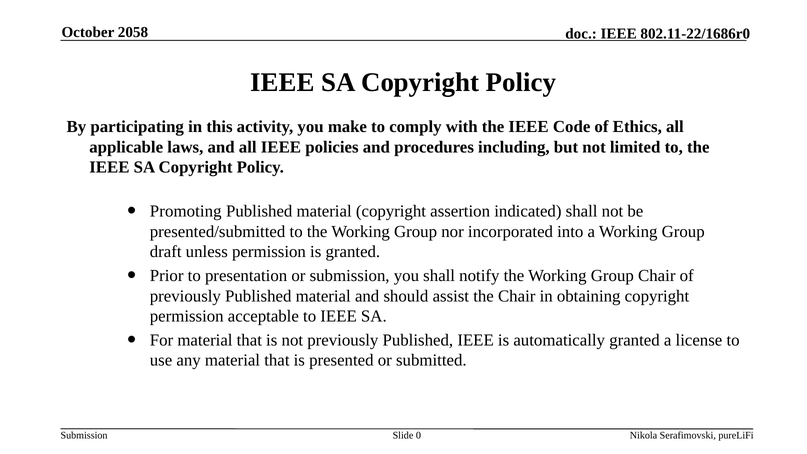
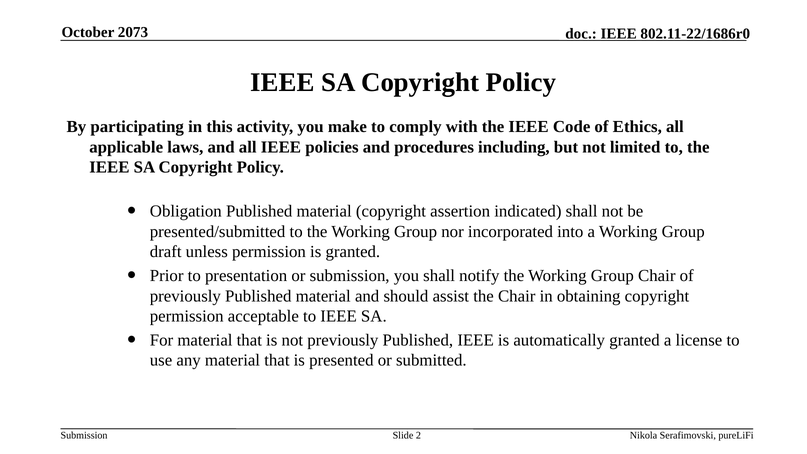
2058: 2058 -> 2073
Promoting: Promoting -> Obligation
0: 0 -> 2
